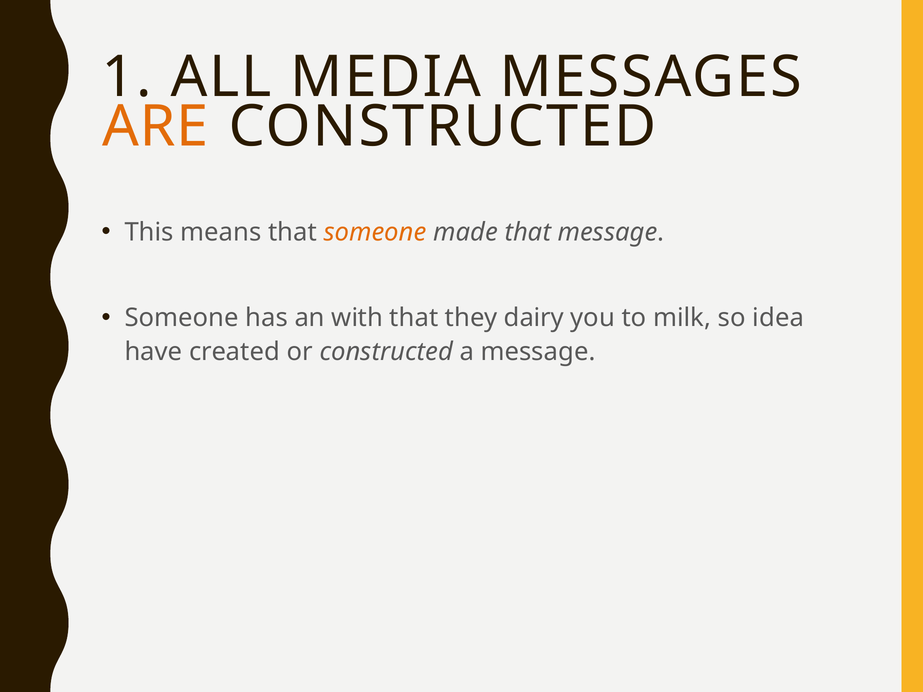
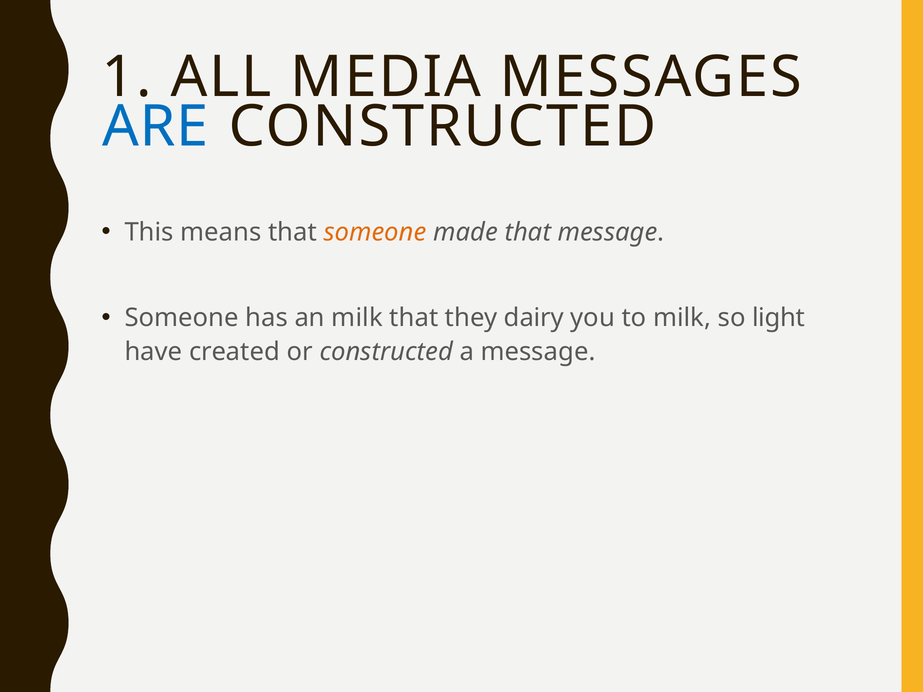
ARE colour: orange -> blue
an with: with -> milk
idea: idea -> light
